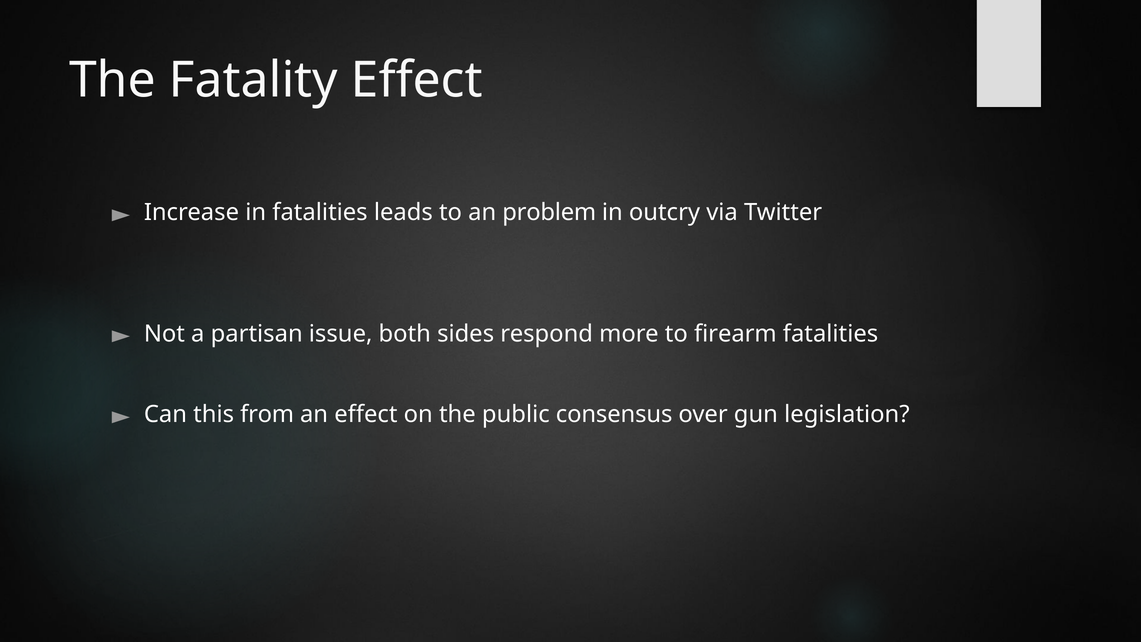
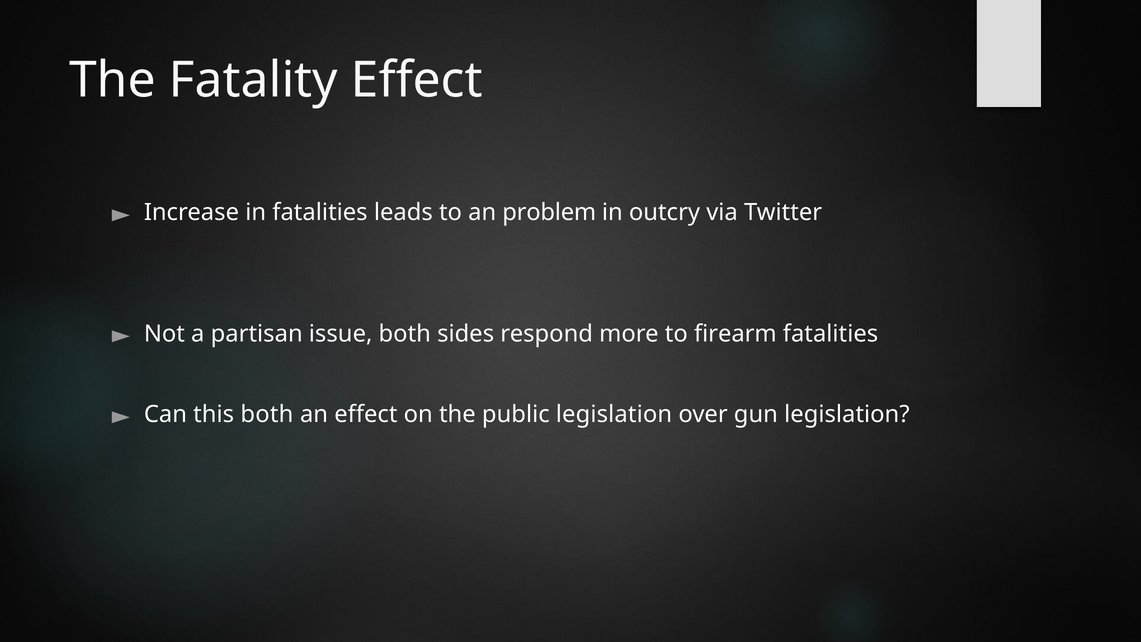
this from: from -> both
public consensus: consensus -> legislation
